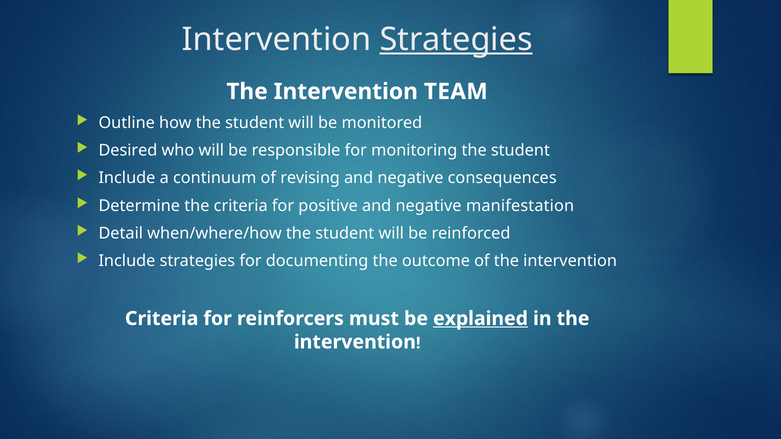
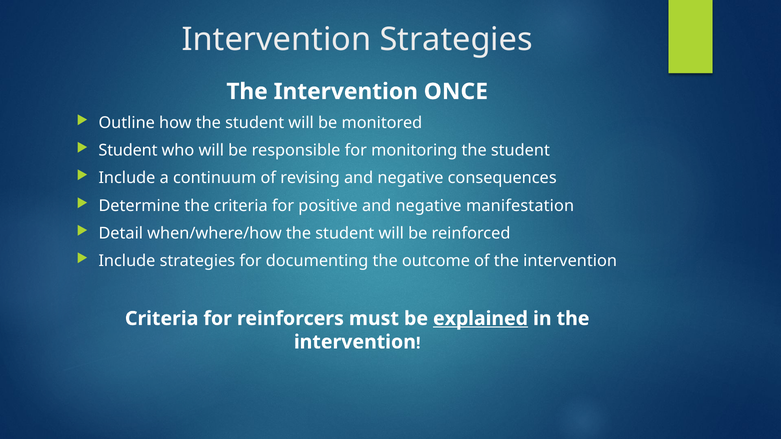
Strategies at (456, 39) underline: present -> none
TEAM: TEAM -> ONCE
Desired at (128, 150): Desired -> Student
